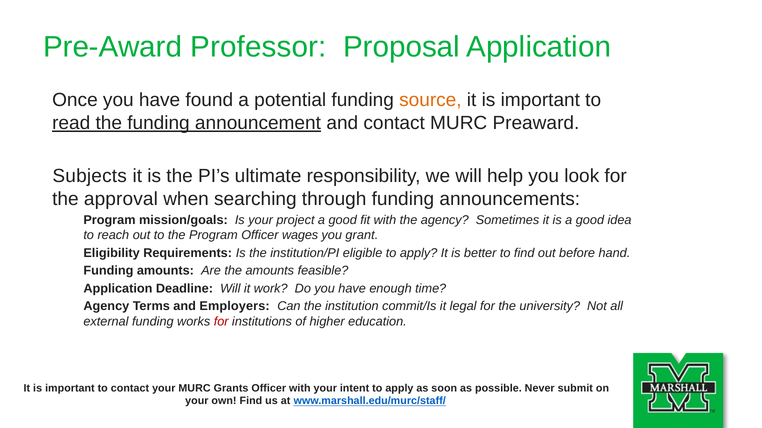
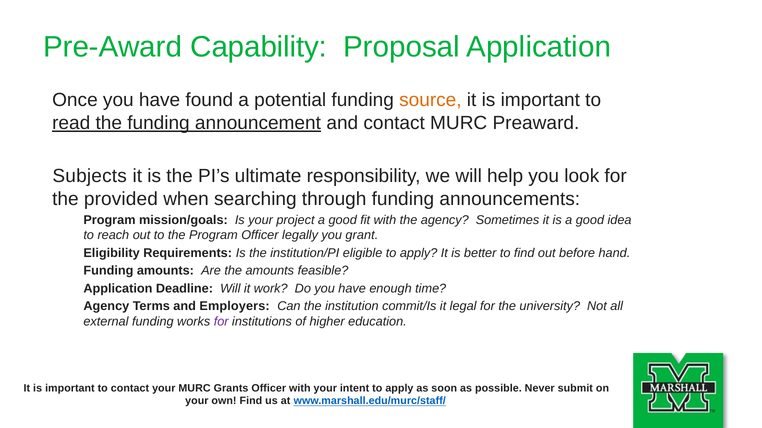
Professor: Professor -> Capability
approval: approval -> provided
wages: wages -> legally
for at (221, 322) colour: red -> purple
